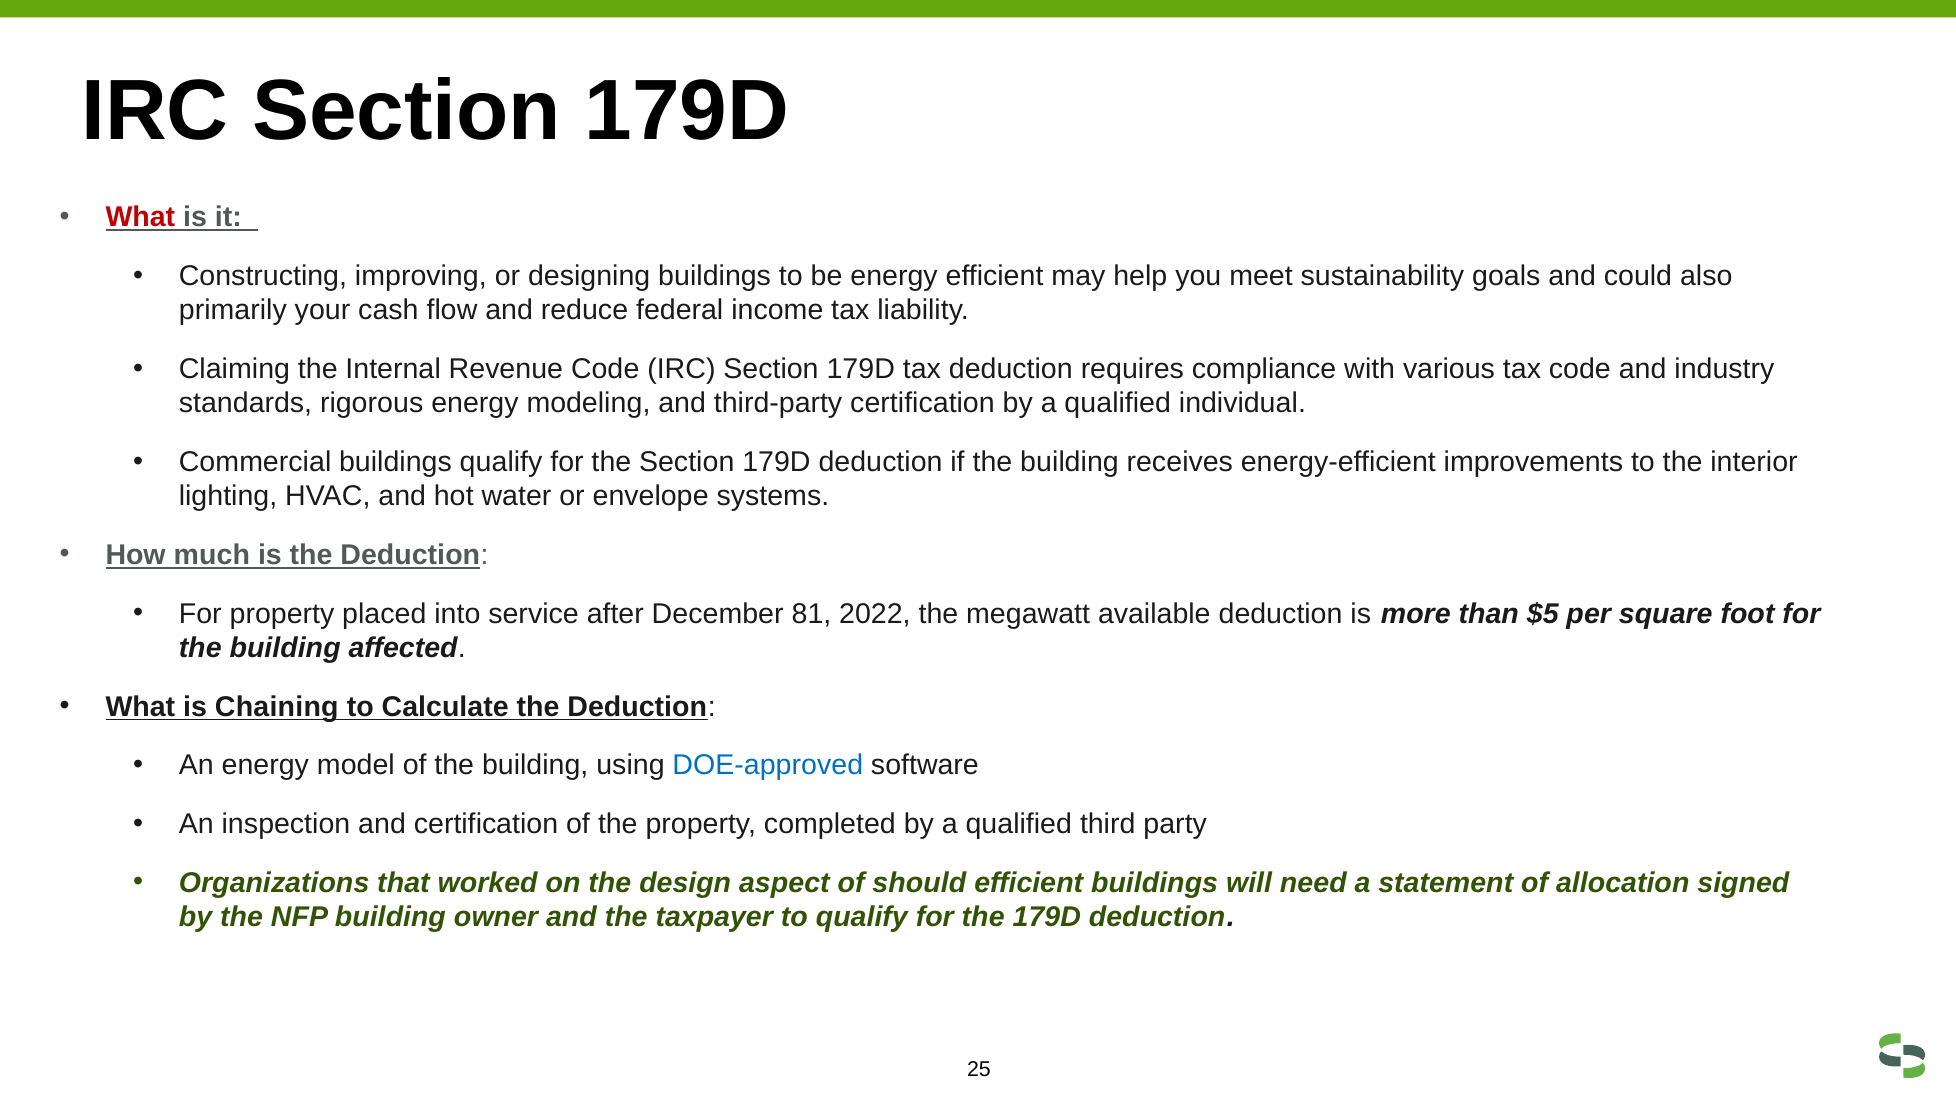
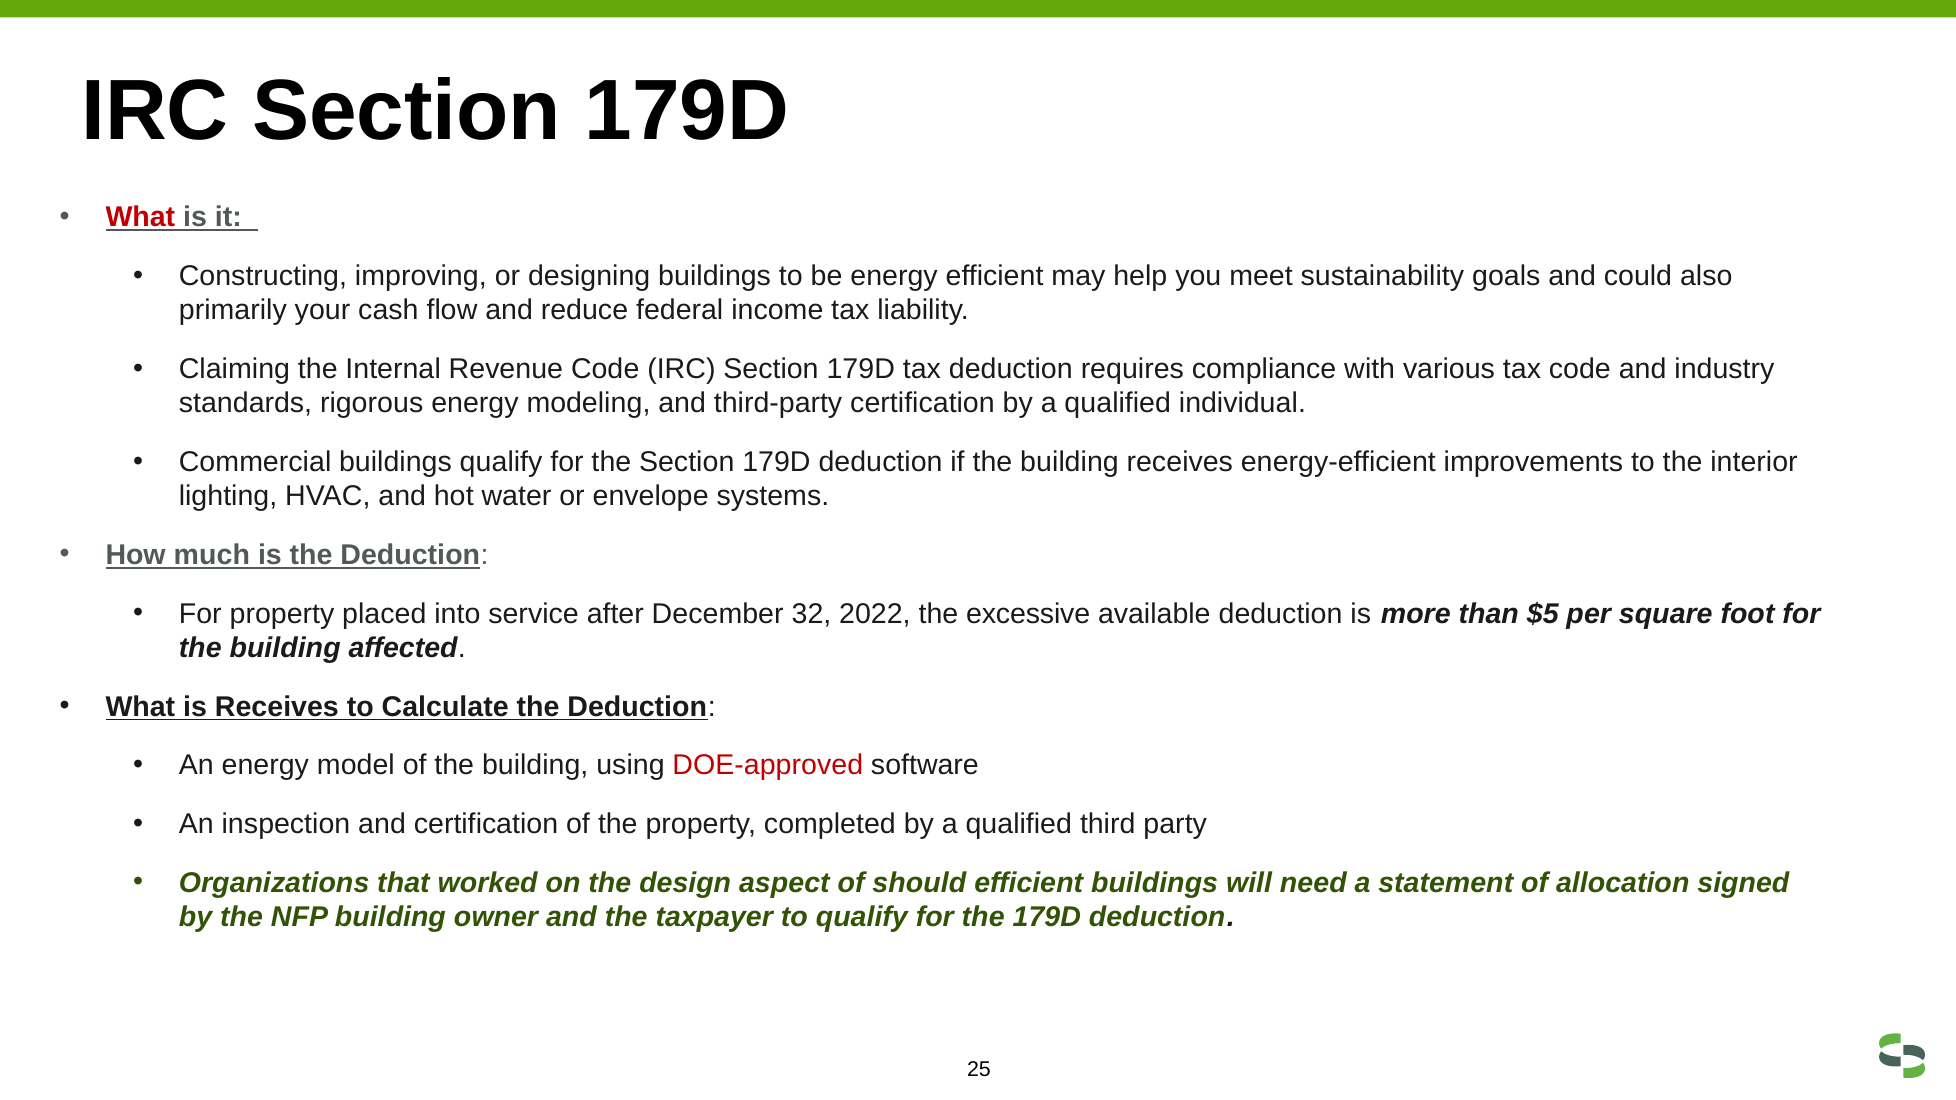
81: 81 -> 32
megawatt: megawatt -> excessive
is Chaining: Chaining -> Receives
DOE-approved colour: blue -> red
